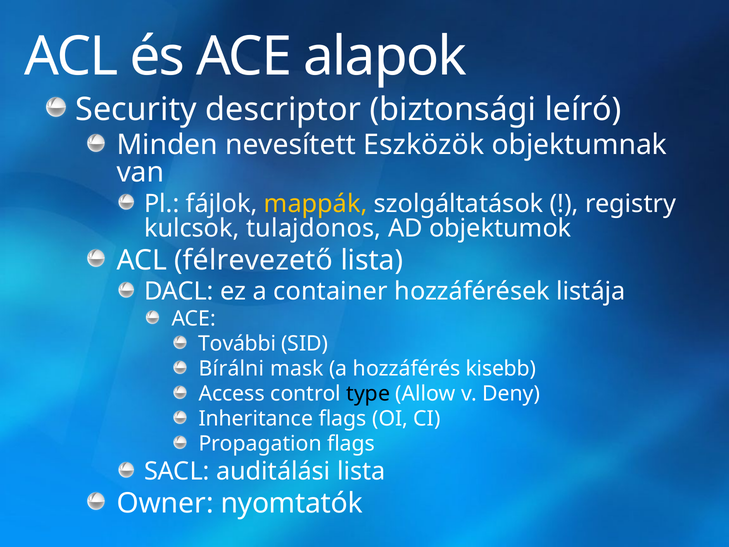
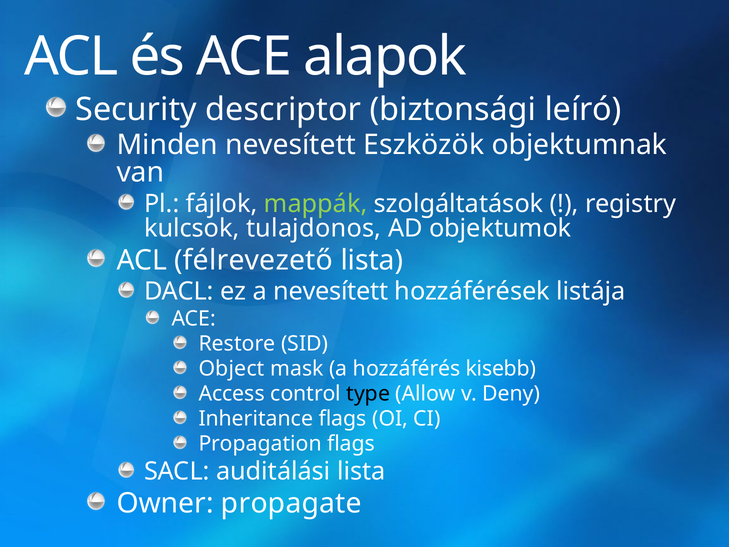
mappák colour: yellow -> light green
a container: container -> nevesített
További: További -> Restore
Bírálni: Bírálni -> Object
nyomtatók: nyomtatók -> propagate
